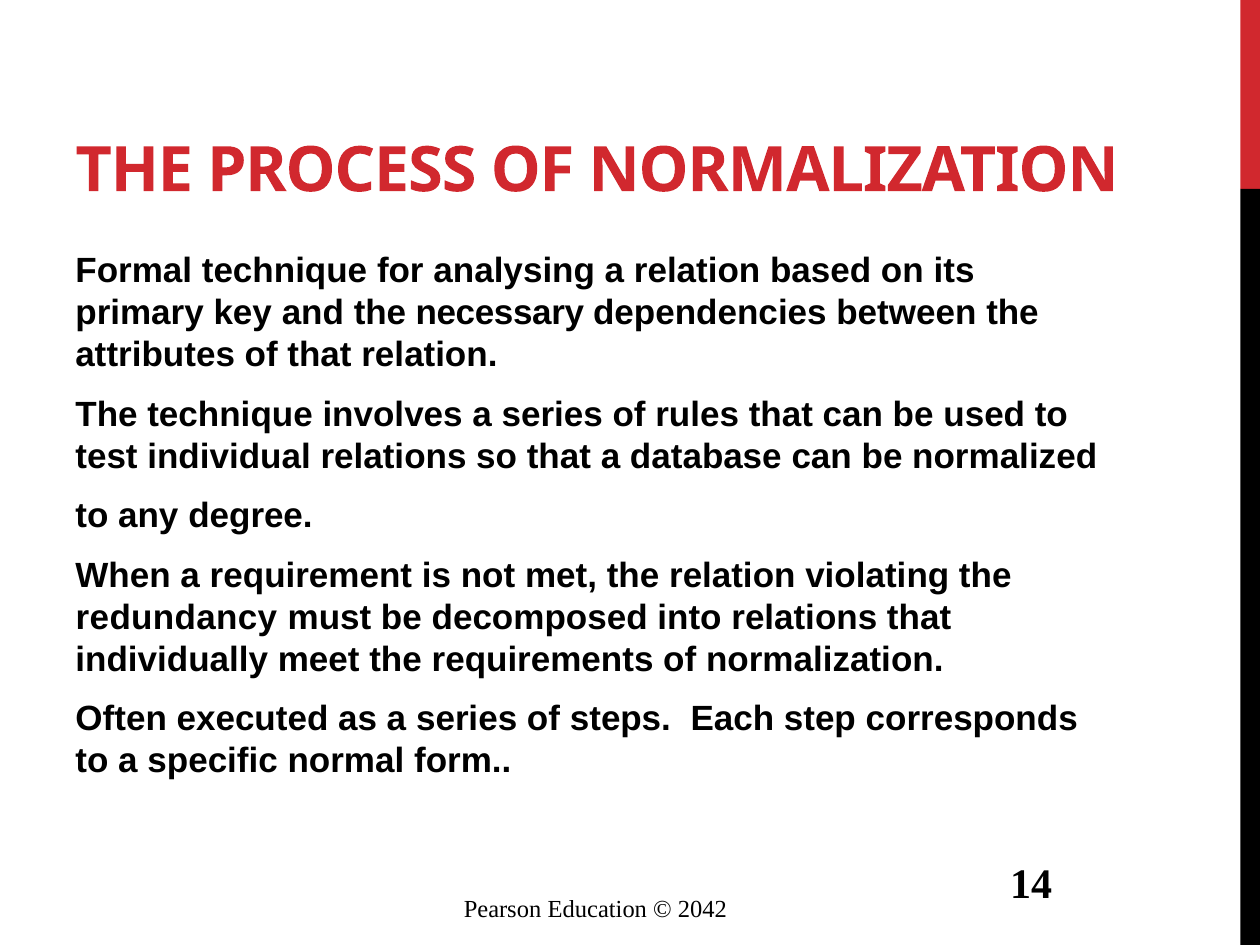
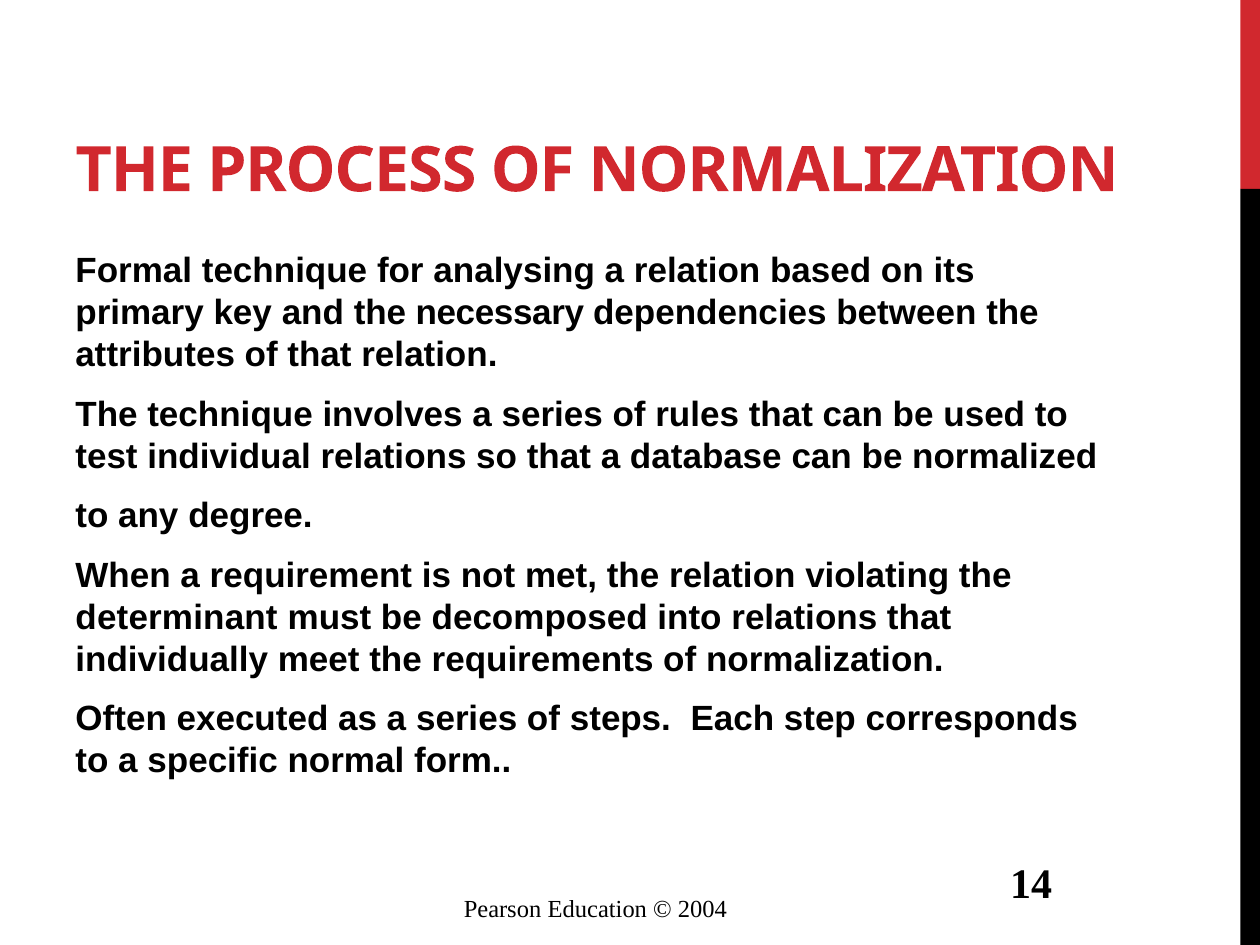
redundancy: redundancy -> determinant
2042: 2042 -> 2004
